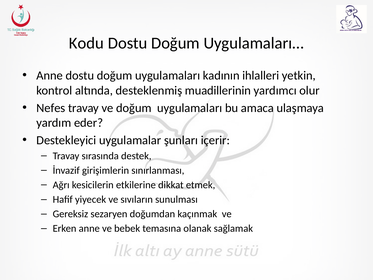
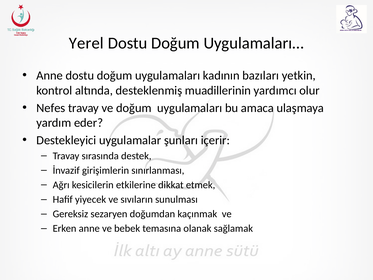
Kodu: Kodu -> Yerel
ihlalleri: ihlalleri -> bazıları
